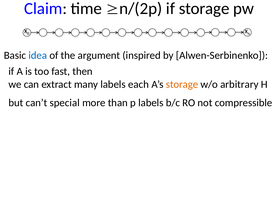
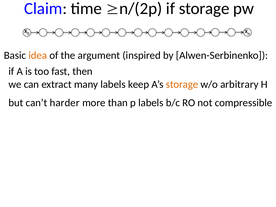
idea colour: blue -> orange
each: each -> keep
special: special -> harder
